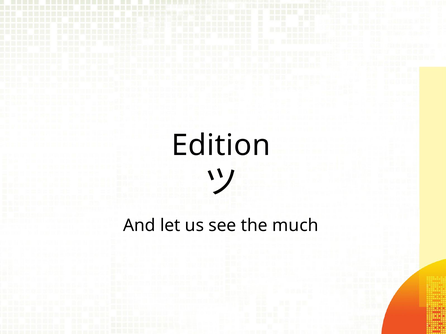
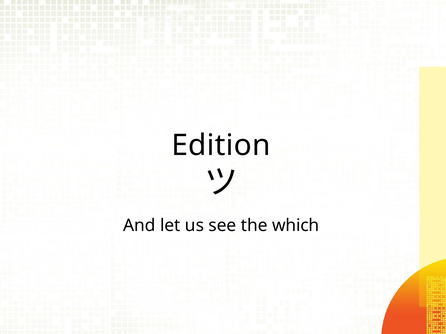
much: much -> which
